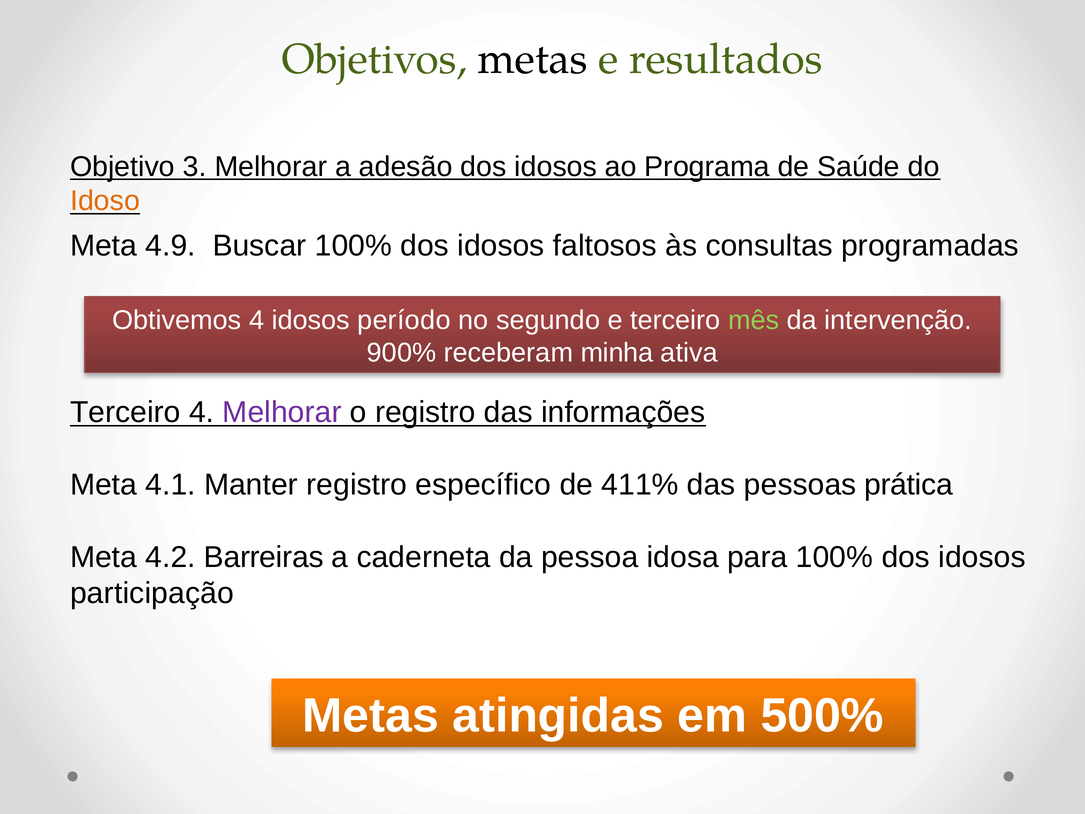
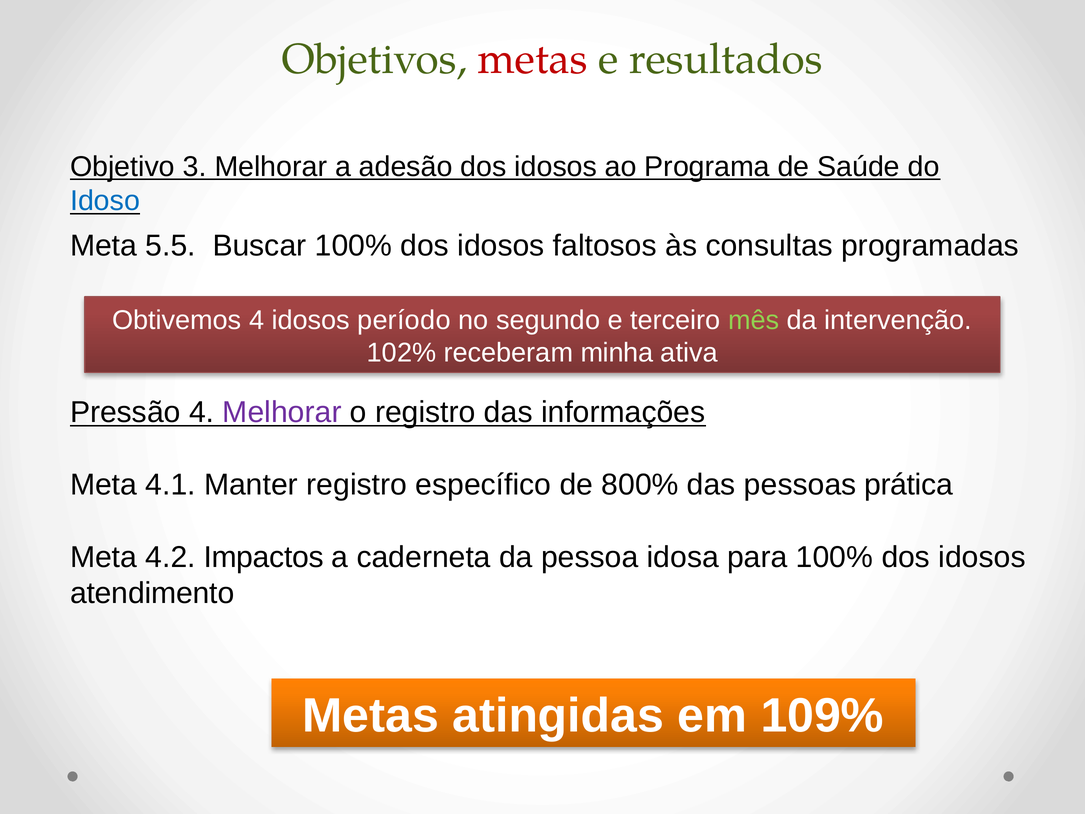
metas at (533, 60) colour: black -> red
Idoso colour: orange -> blue
4.9: 4.9 -> 5.5
900%: 900% -> 102%
Terceiro at (125, 412): Terceiro -> Pressão
411%: 411% -> 800%
Barreiras: Barreiras -> Impactos
participação: participação -> atendimento
500%: 500% -> 109%
